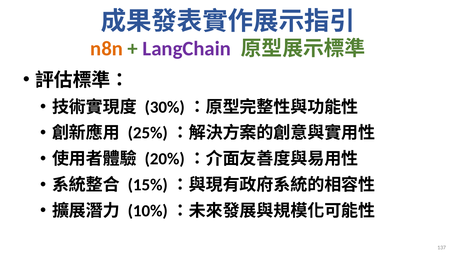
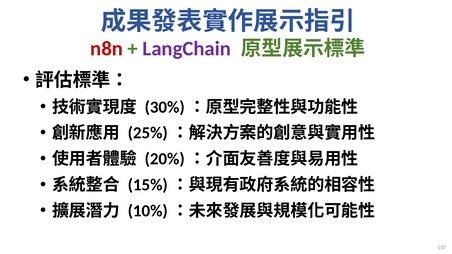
n8n colour: orange -> red
